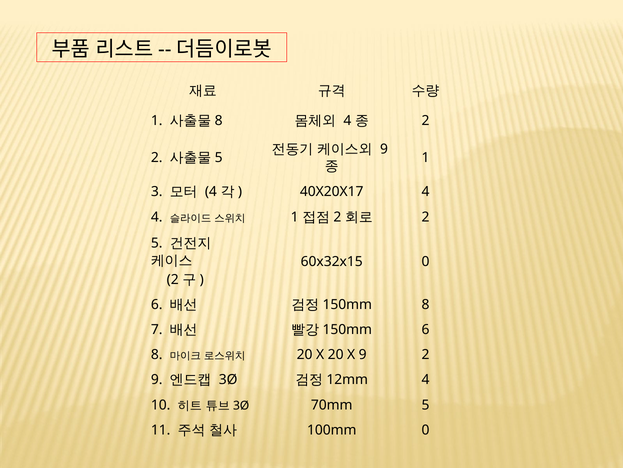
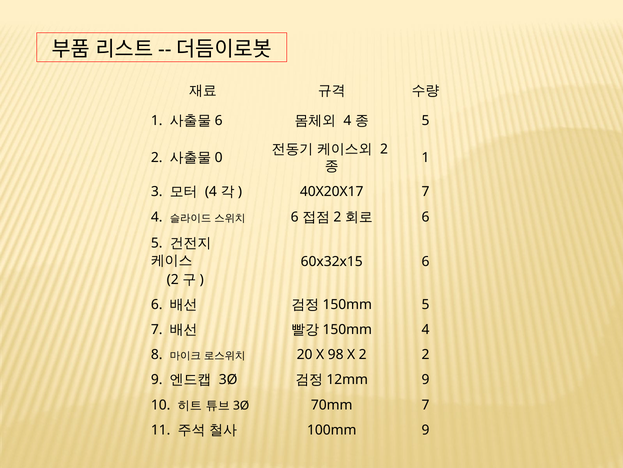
8 at (219, 121): 8 -> 6
2 at (426, 121): 2 -> 5
9 at (384, 149): 9 -> 2
5 at (219, 157): 5 -> 0
40X20X17 4: 4 -> 7
1 at (295, 217): 1 -> 6
2 at (426, 217): 2 -> 6
60x32x15 0: 0 -> 6
8 at (426, 304): 8 -> 5
6 at (426, 329): 6 -> 4
X 20: 20 -> 98
X 9: 9 -> 2
4 at (426, 379): 4 -> 9
70mm 5: 5 -> 7
100mm 0: 0 -> 9
